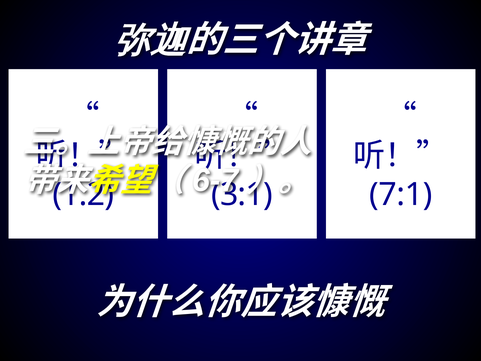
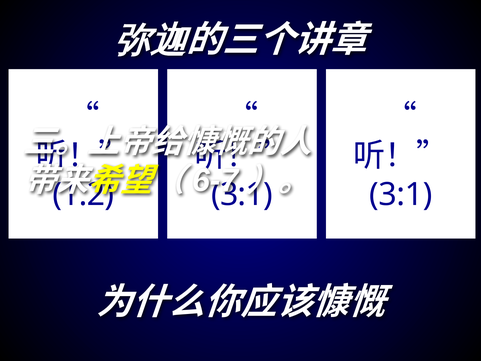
7:1 at (401, 194): 7:1 -> 3:1
